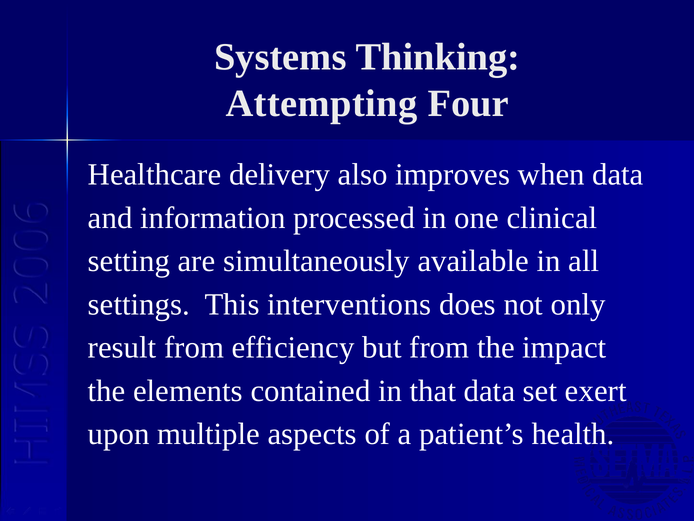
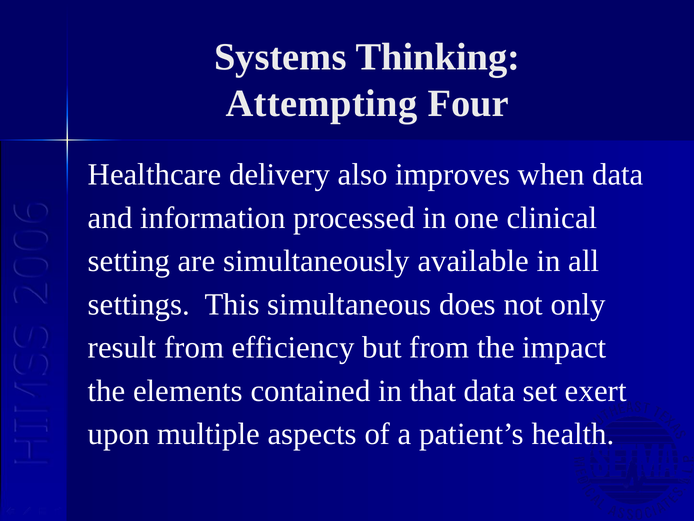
interventions: interventions -> simultaneous
